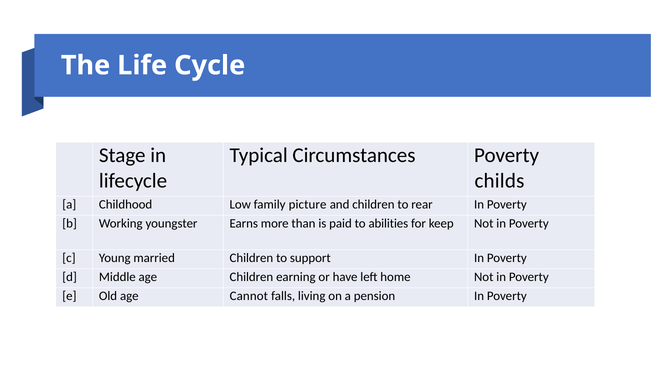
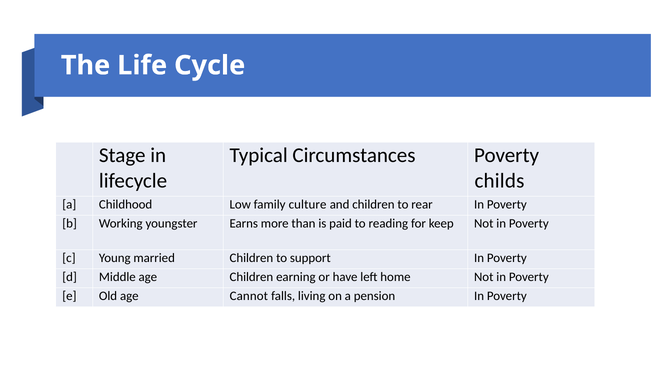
picture: picture -> culture
abilities: abilities -> reading
